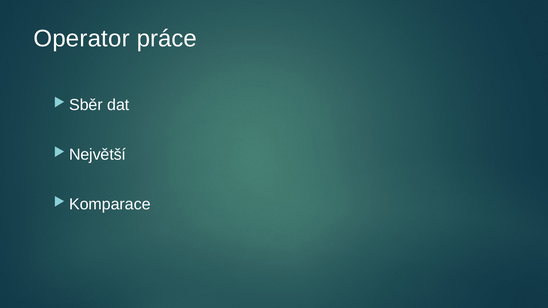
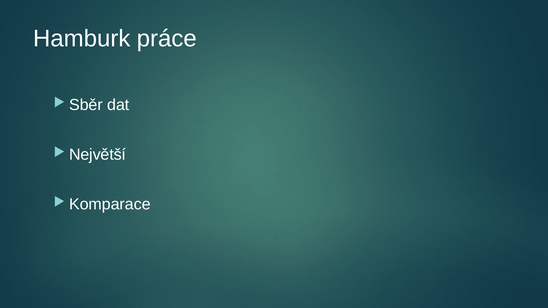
Operator: Operator -> Hamburk
